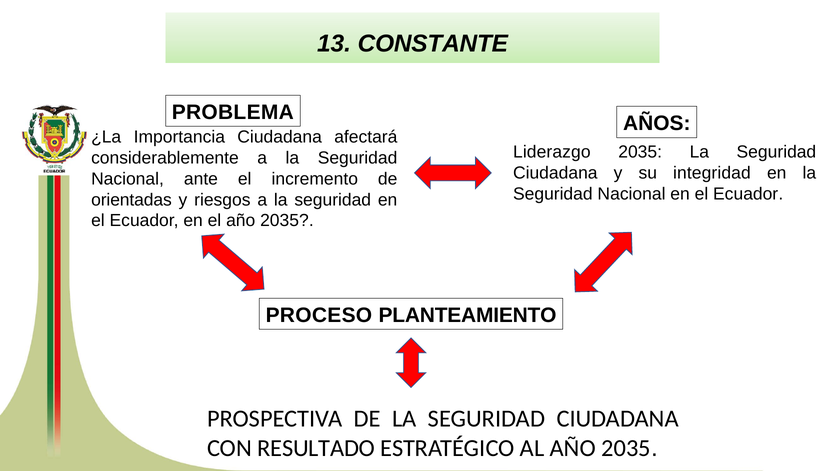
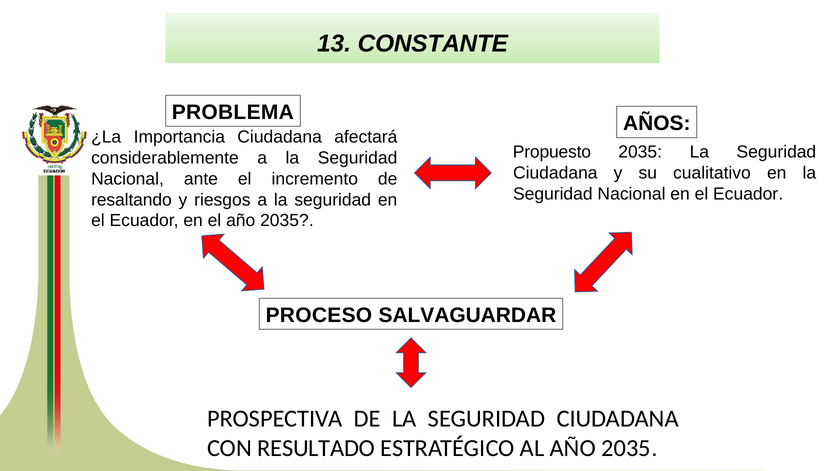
Liderazgo: Liderazgo -> Propuesto
integridad: integridad -> cualitativo
orientadas: orientadas -> resaltando
PLANTEAMIENTO: PLANTEAMIENTO -> SALVAGUARDAR
